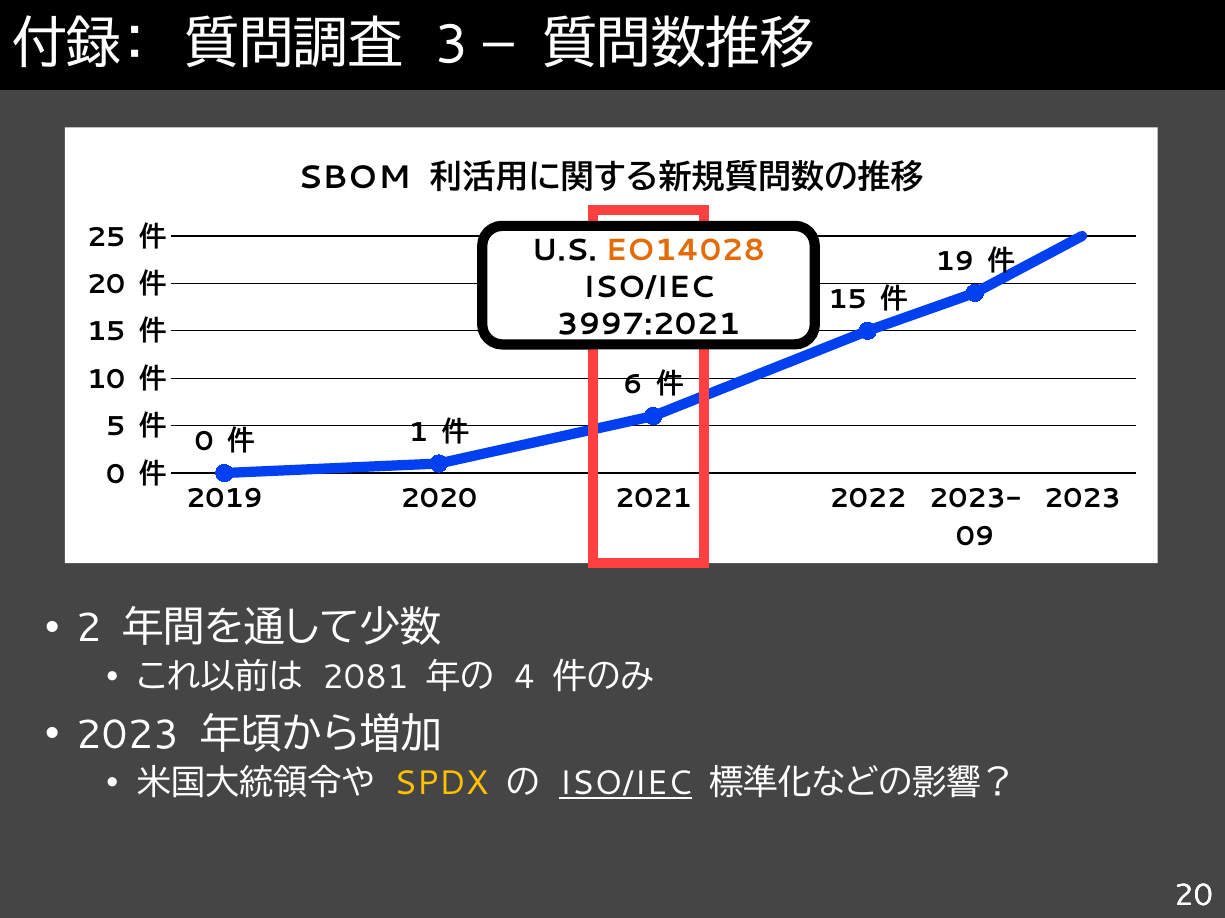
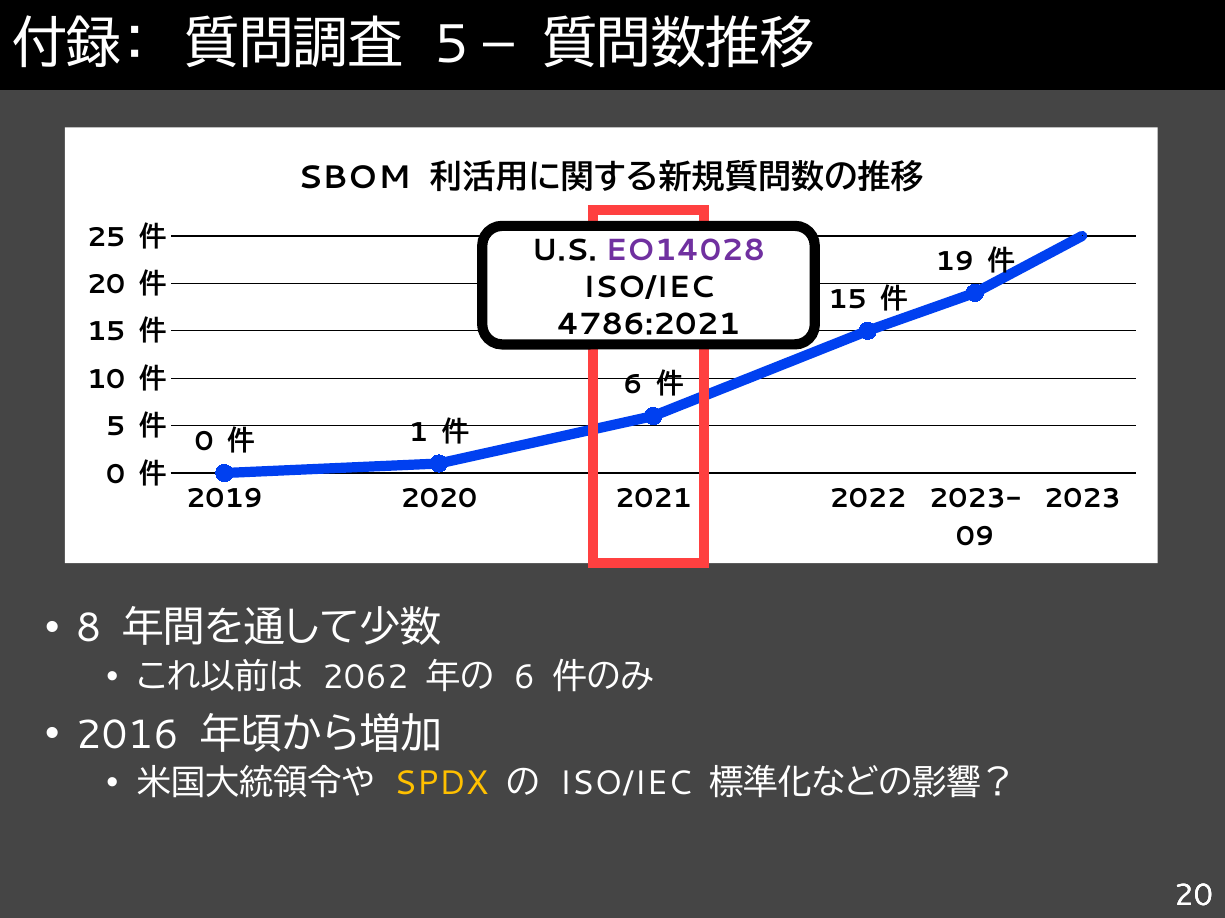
3 at (451, 45): 3 -> 5
EO14028 colour: orange -> purple
3997:2021: 3997:2021 -> 4786:2021
2: 2 -> 8
2081: 2081 -> 2062
4 at (524, 678): 4 -> 6
2023 at (127, 735): 2023 -> 2016
ISO/IEC at (626, 784) underline: present -> none
